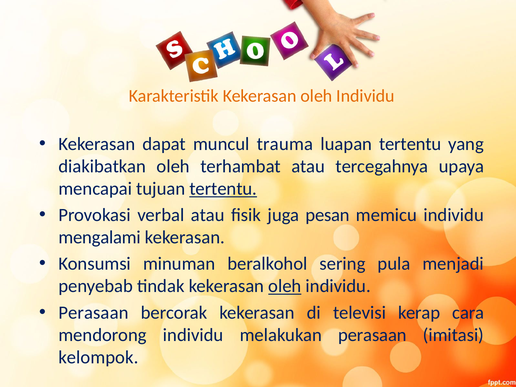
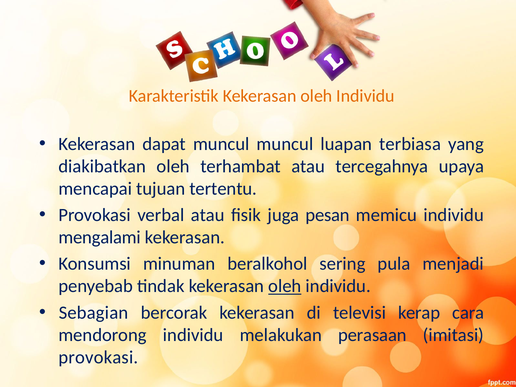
muncul trauma: trauma -> muncul
luapan tertentu: tertentu -> terbiasa
tertentu at (223, 189) underline: present -> none
Perasaan at (93, 313): Perasaan -> Sebagian
kelompok at (98, 357): kelompok -> provokasi
